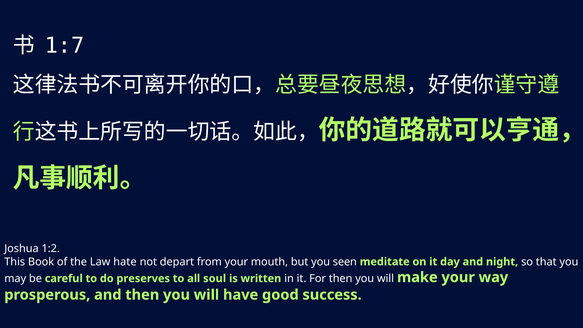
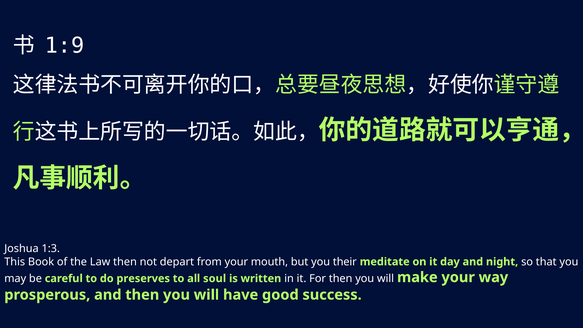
1:7: 1:7 -> 1:9
1:2: 1:2 -> 1:3
Law hate: hate -> then
seen: seen -> their
